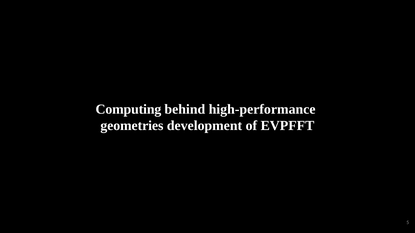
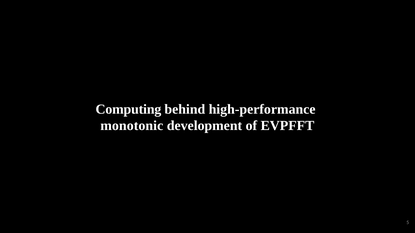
geometries: geometries -> monotonic
